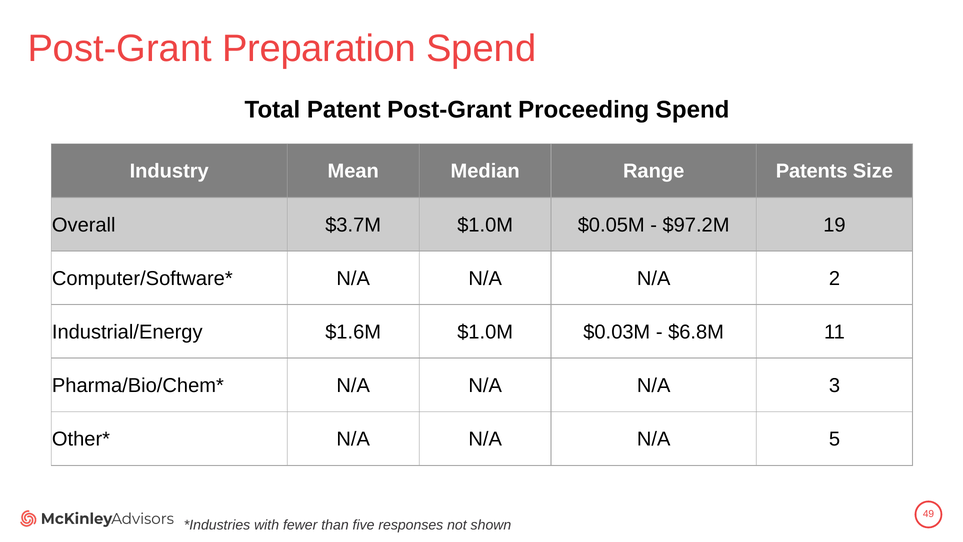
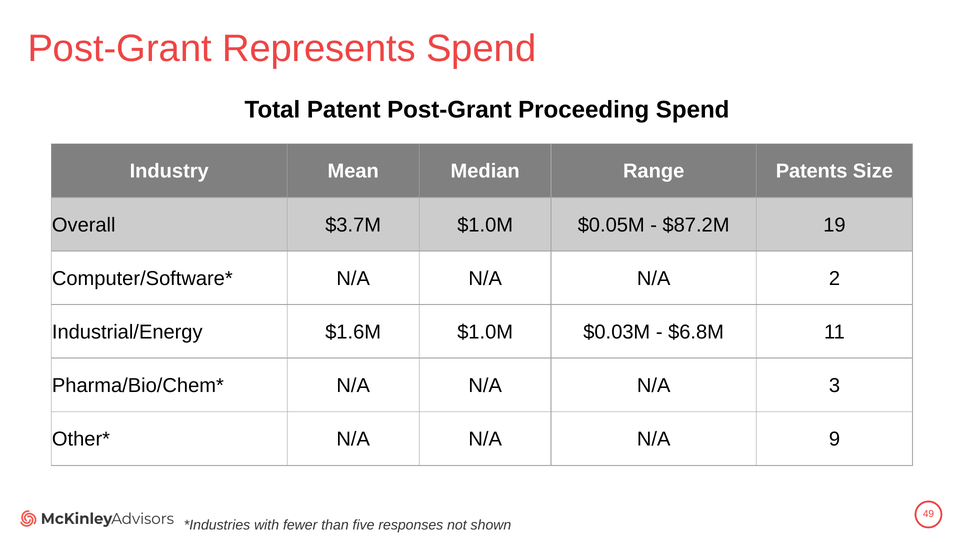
Preparation: Preparation -> Represents
$97.2M: $97.2M -> $87.2M
5: 5 -> 9
